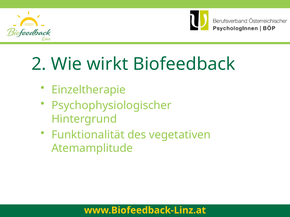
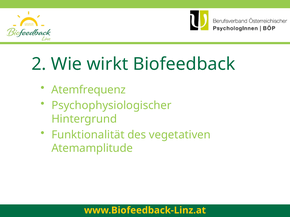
Einzeltherapie: Einzeltherapie -> Atemfrequenz
